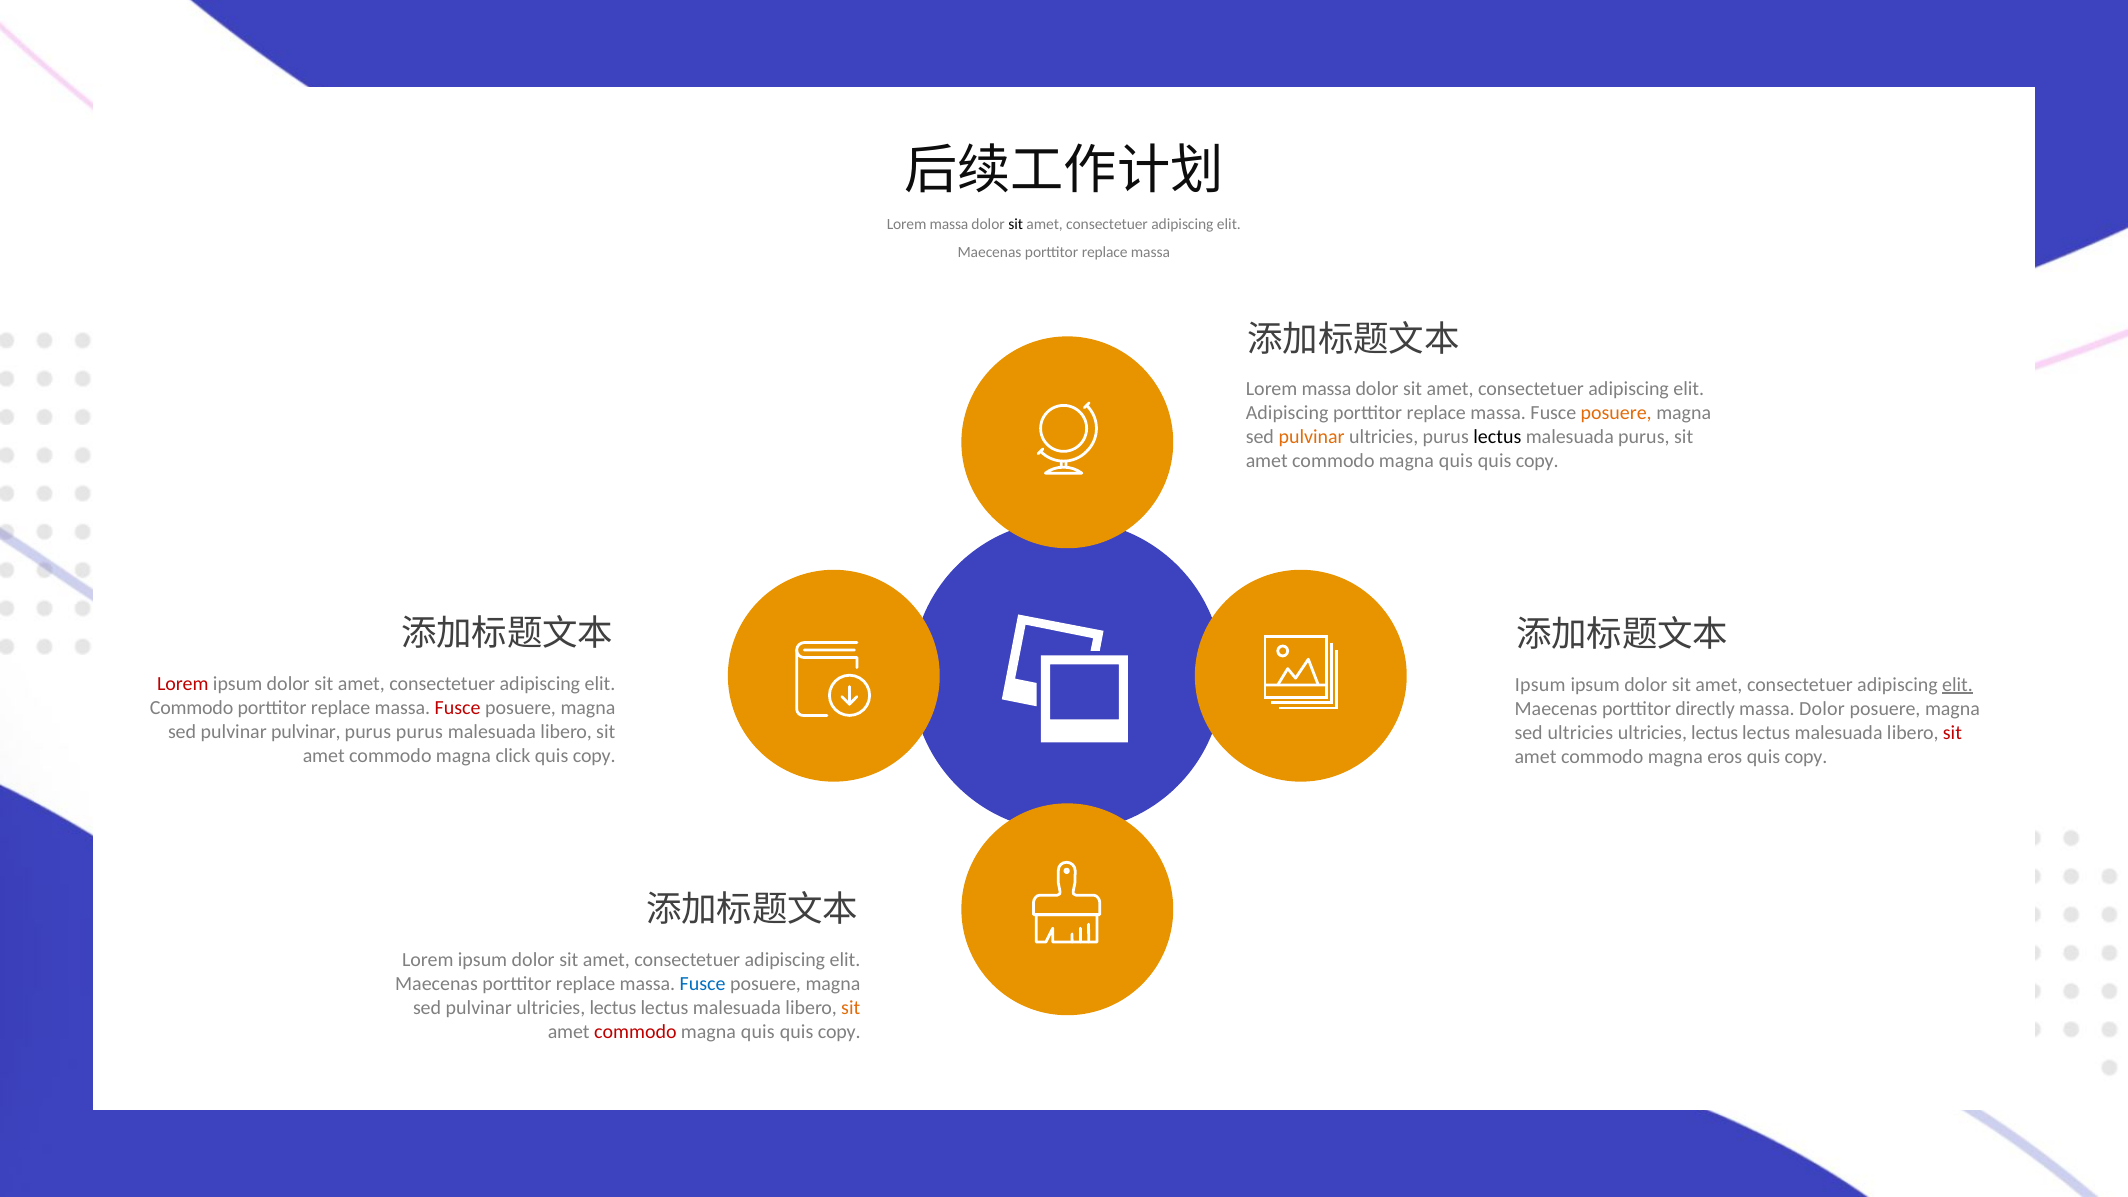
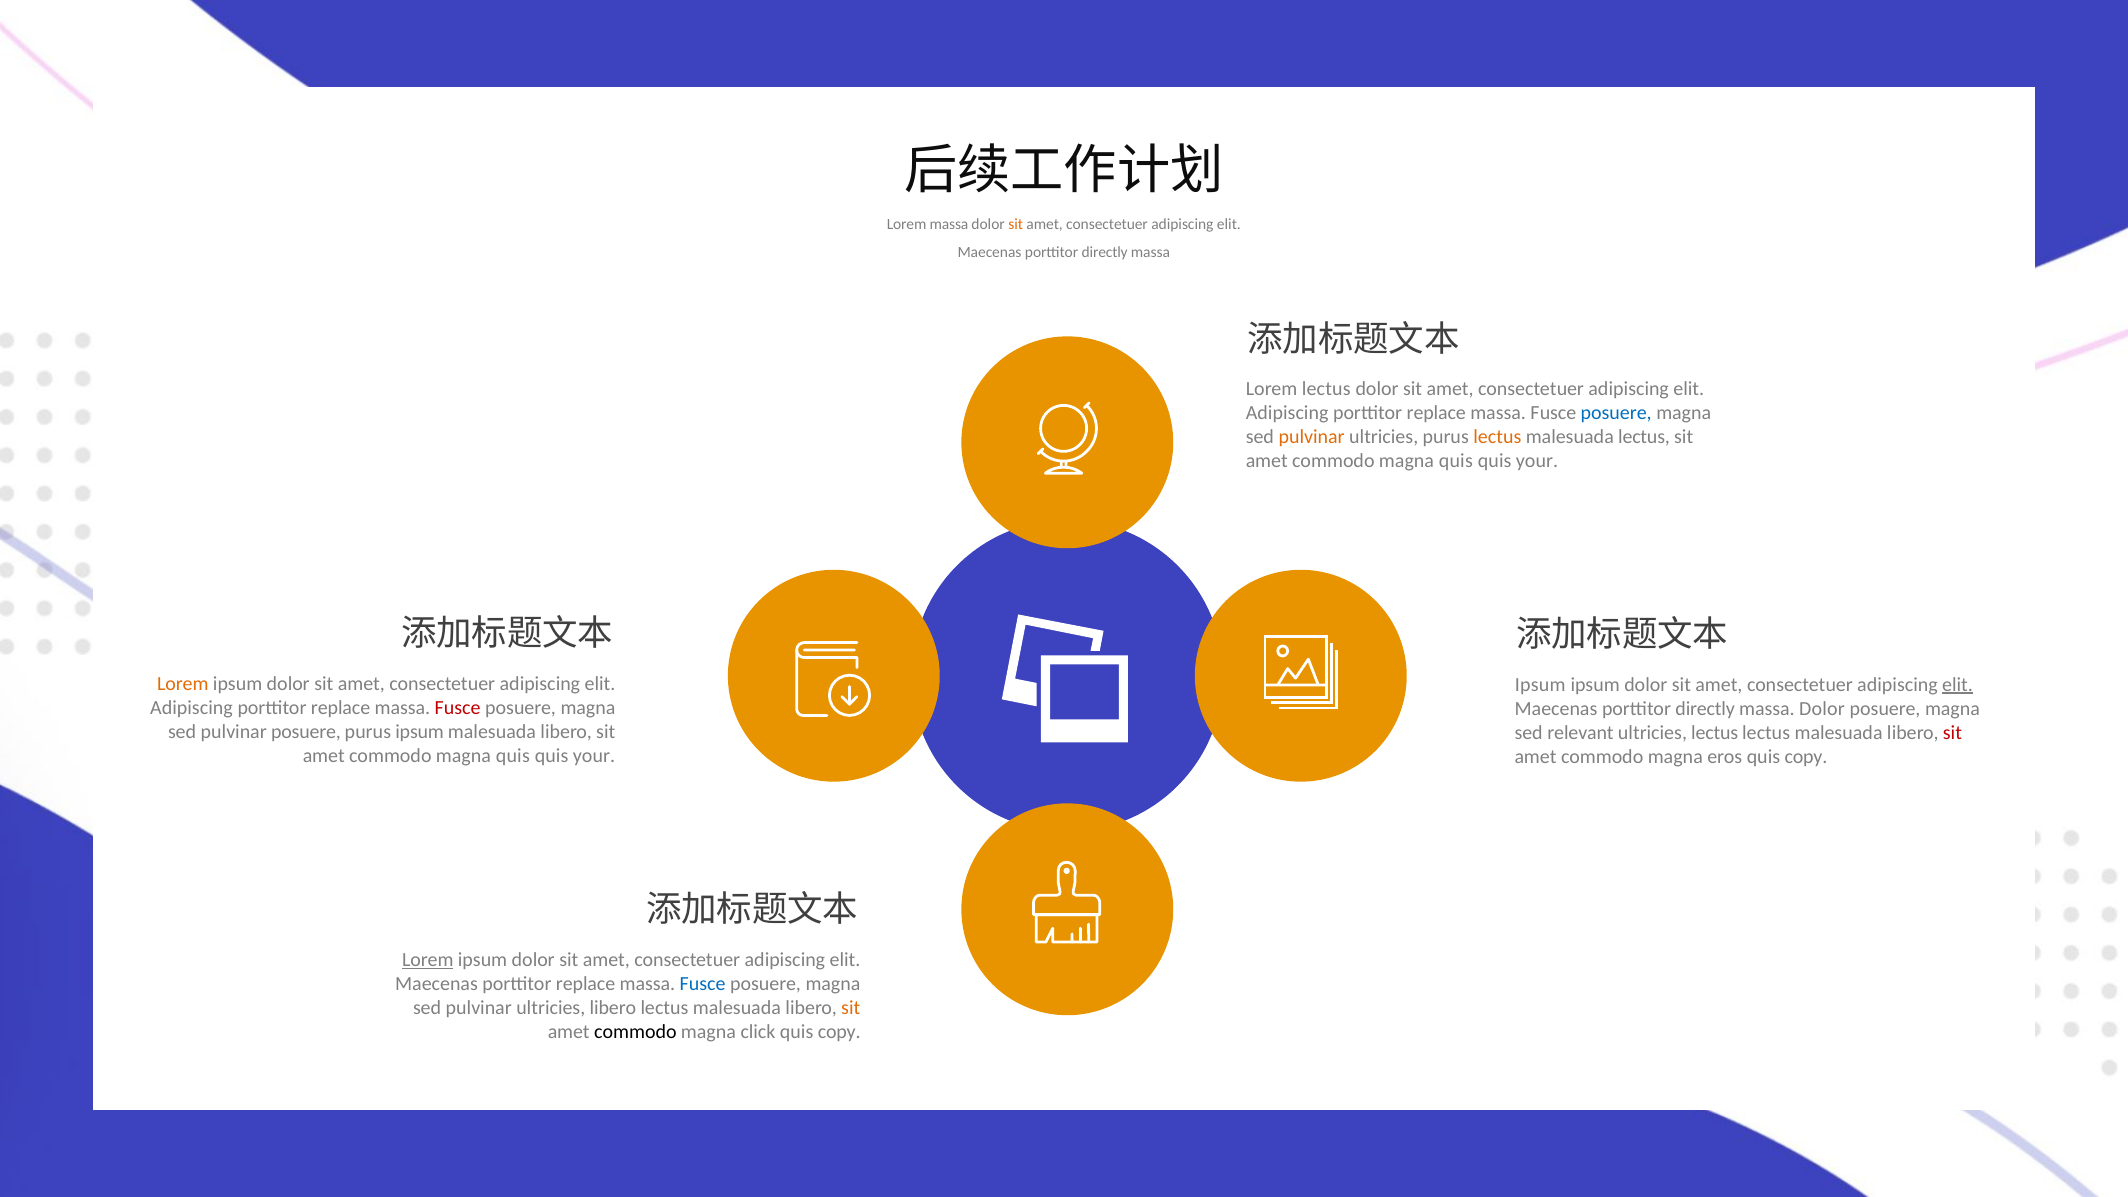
sit at (1016, 224) colour: black -> orange
replace at (1105, 252): replace -> directly
massa at (1326, 389): massa -> lectus
posuere at (1616, 413) colour: orange -> blue
lectus at (1497, 437) colour: black -> orange
malesuada purus: purus -> lectus
copy at (1537, 461): copy -> your
Lorem at (183, 684) colour: red -> orange
Commodo at (192, 708): Commodo -> Adipiscing
pulvinar pulvinar: pulvinar -> posuere
purus purus: purus -> ipsum
sed ultricies: ultricies -> relevant
click at (513, 756): click -> quis
copy at (594, 756): copy -> your
Lorem at (428, 960) underline: none -> present
pulvinar ultricies lectus: lectus -> libero
commodo at (635, 1032) colour: red -> black
quis at (758, 1032): quis -> click
